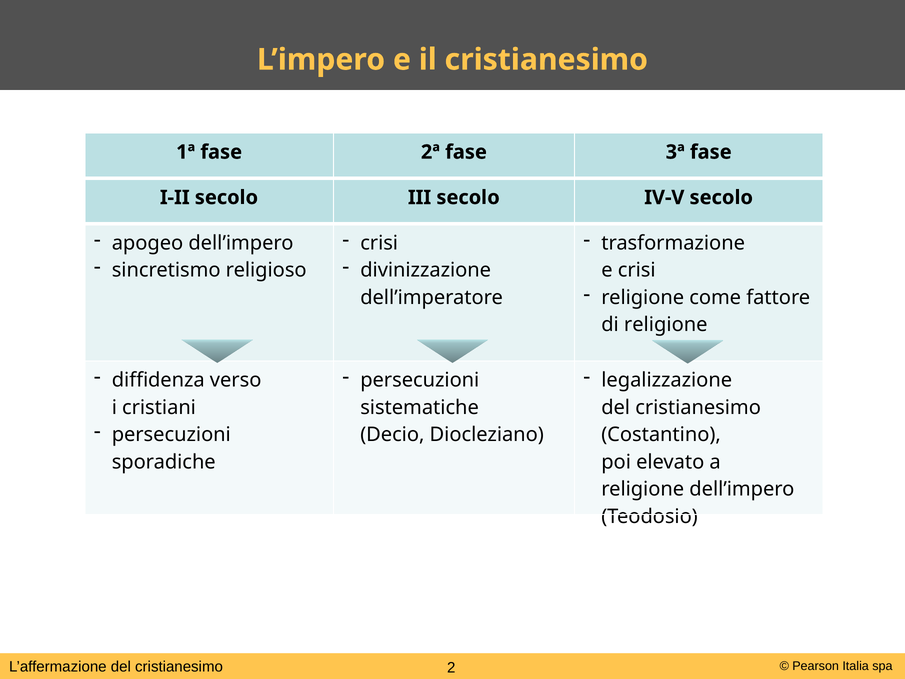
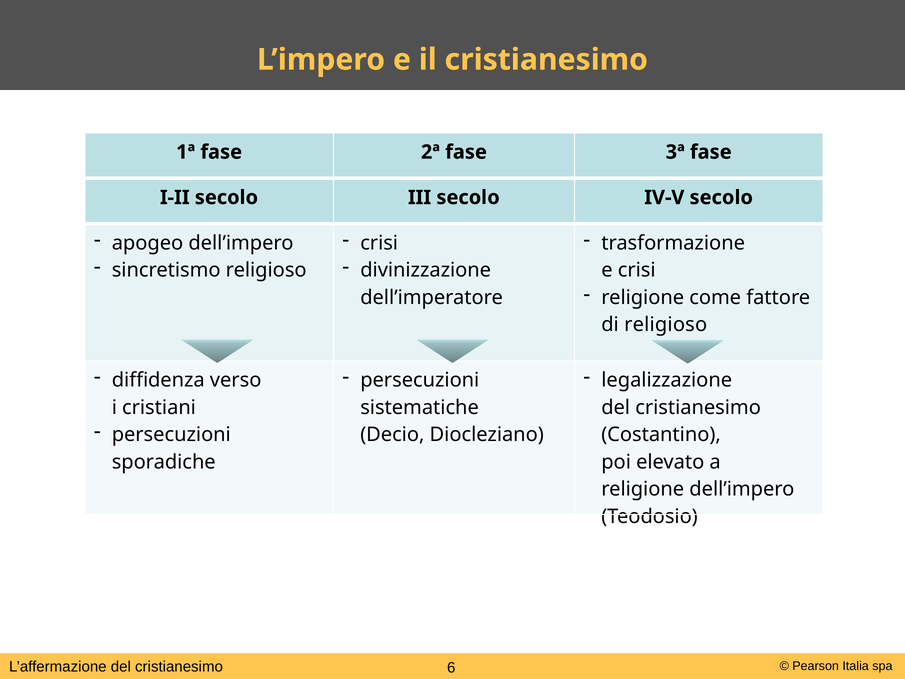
di religione: religione -> religioso
2: 2 -> 6
